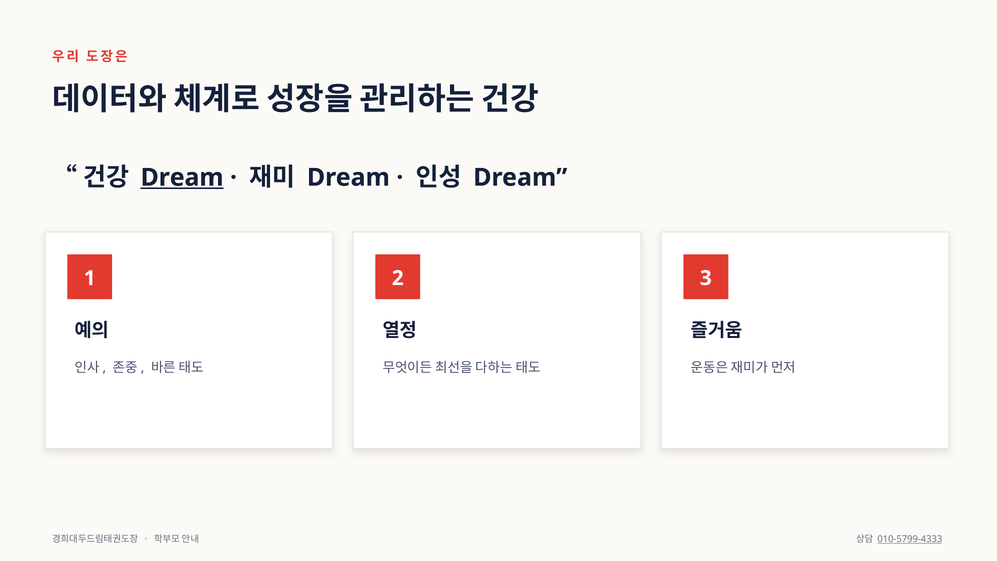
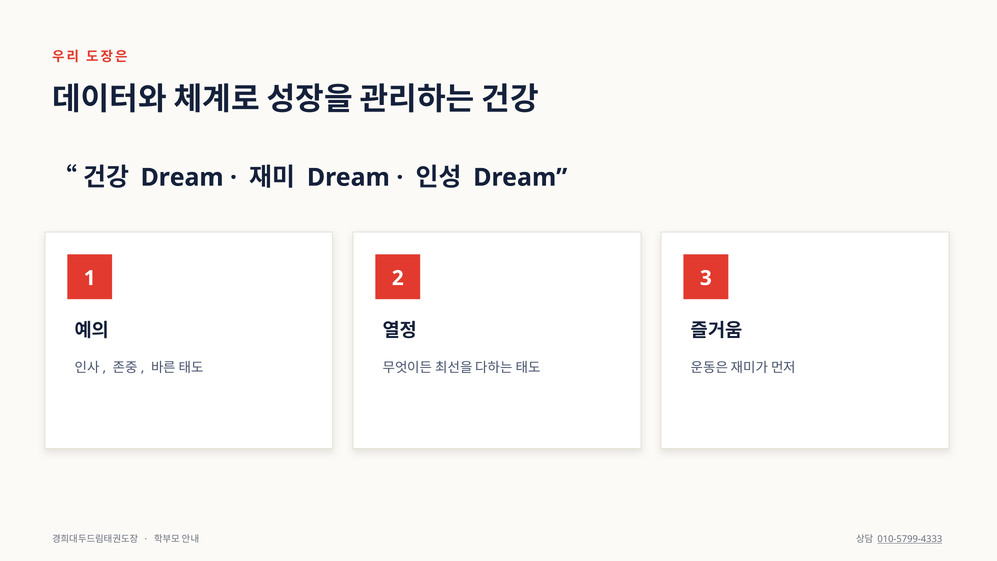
Dream at (182, 177) underline: present -> none
